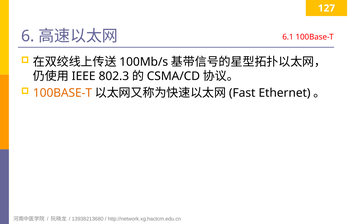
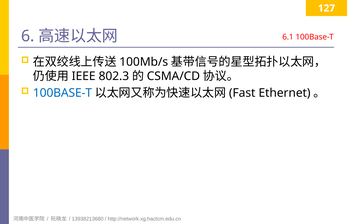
100BASE-T at (63, 93) colour: orange -> blue
